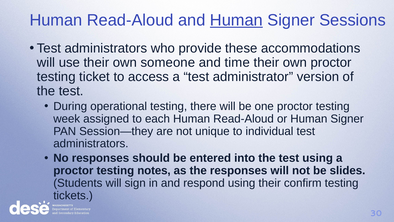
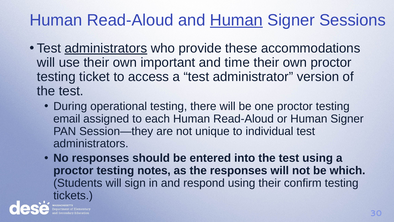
administrators at (106, 48) underline: none -> present
someone: someone -> important
week: week -> email
slides: slides -> which
